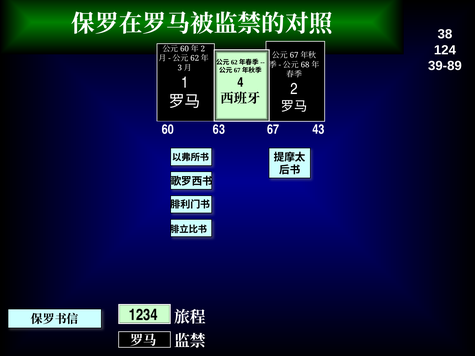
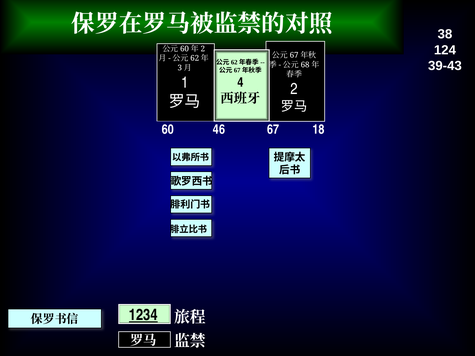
39-89: 39-89 -> 39-43
63: 63 -> 46
43: 43 -> 18
1234 underline: none -> present
